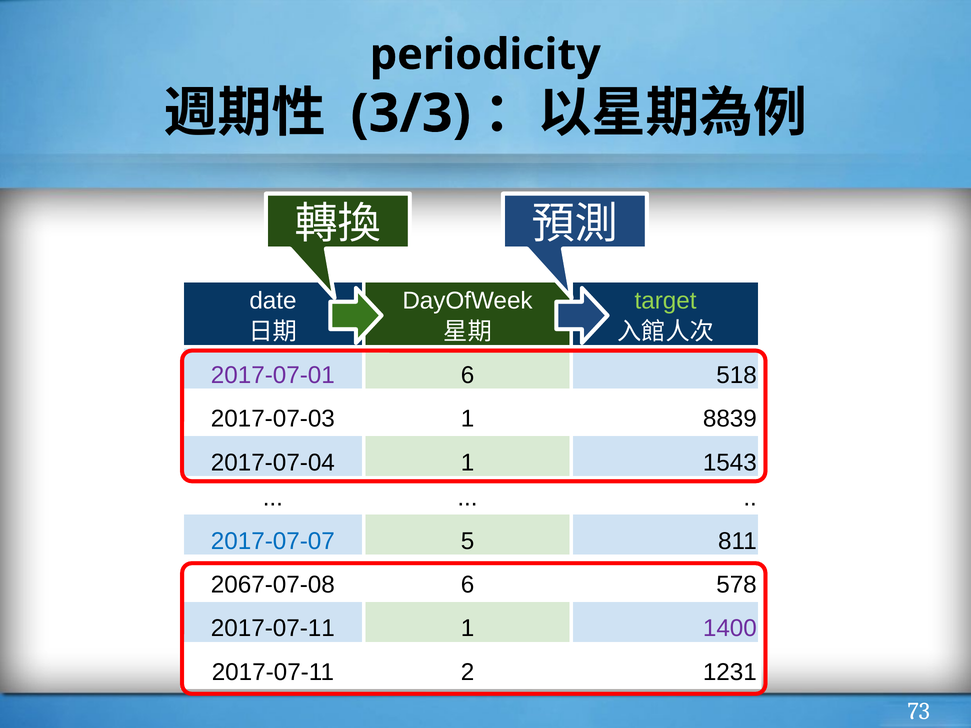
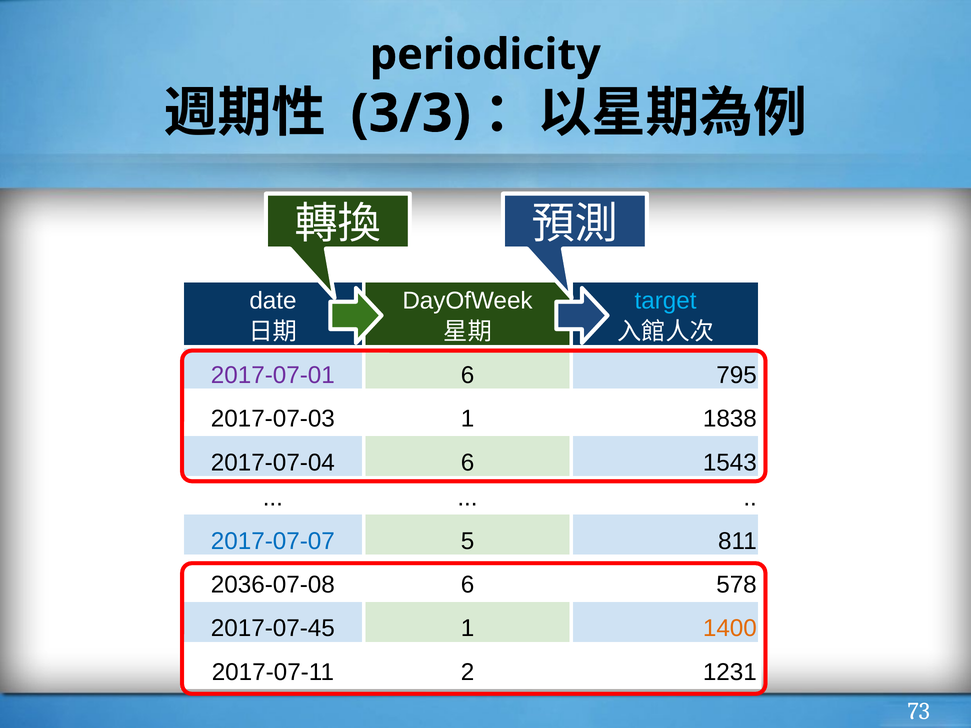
target colour: light green -> light blue
518: 518 -> 795
8839: 8839 -> 1838
2017-07-04 1: 1 -> 6
2067-07-08: 2067-07-08 -> 2036-07-08
2017-07-11 at (273, 629): 2017-07-11 -> 2017-07-45
1400 colour: purple -> orange
